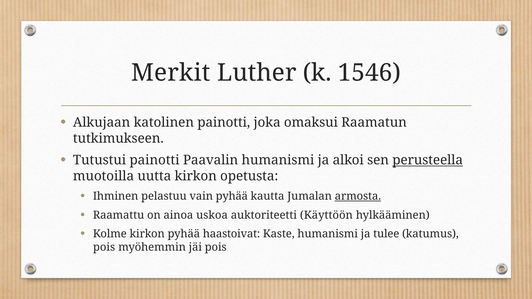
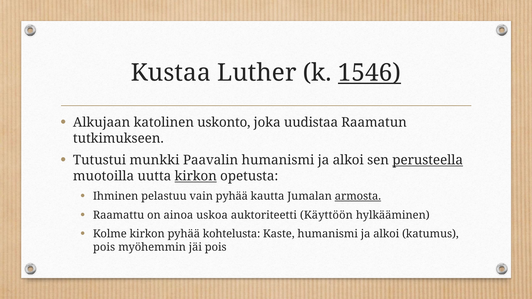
Merkit: Merkit -> Kustaa
1546 underline: none -> present
katolinen painotti: painotti -> uskonto
omaksui: omaksui -> uudistaa
Tutustui painotti: painotti -> munkki
kirkon at (196, 176) underline: none -> present
haastoivat: haastoivat -> kohtelusta
tulee at (386, 234): tulee -> alkoi
